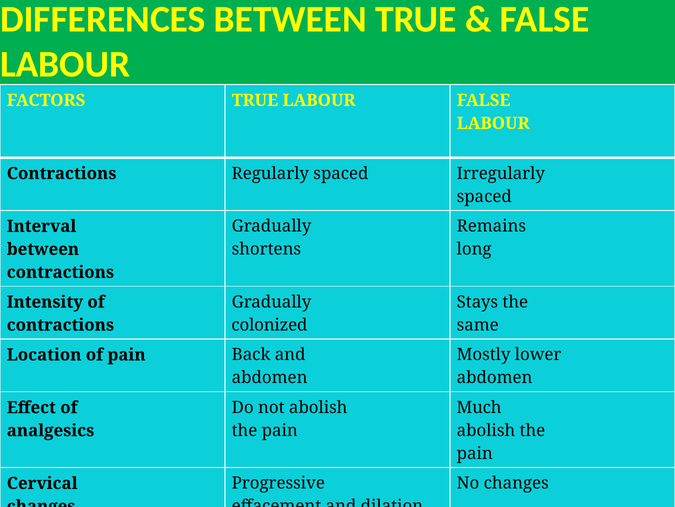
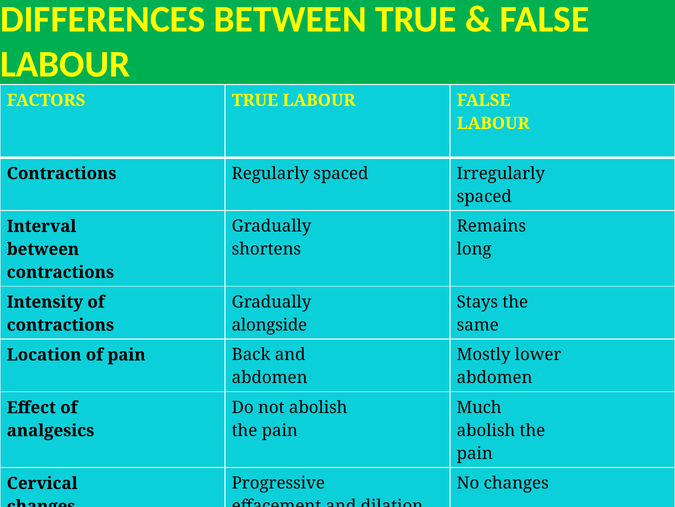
colonized: colonized -> alongside
